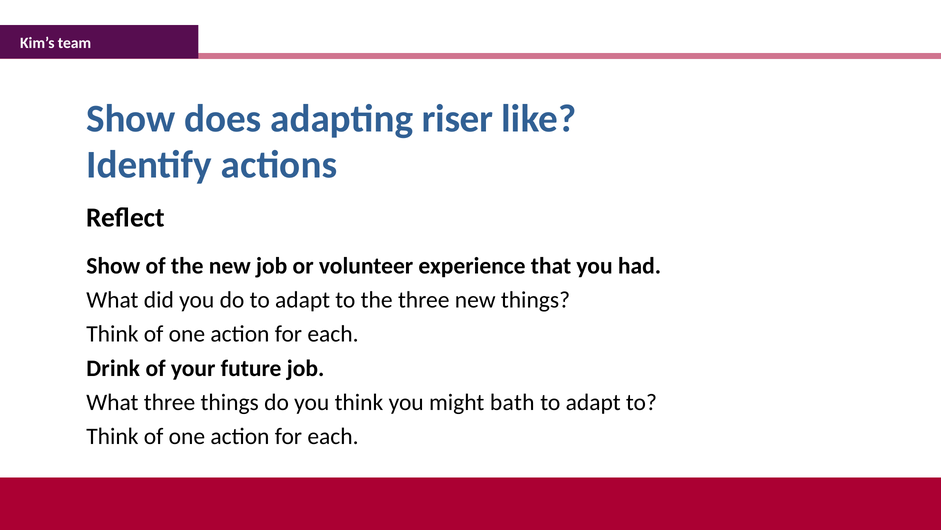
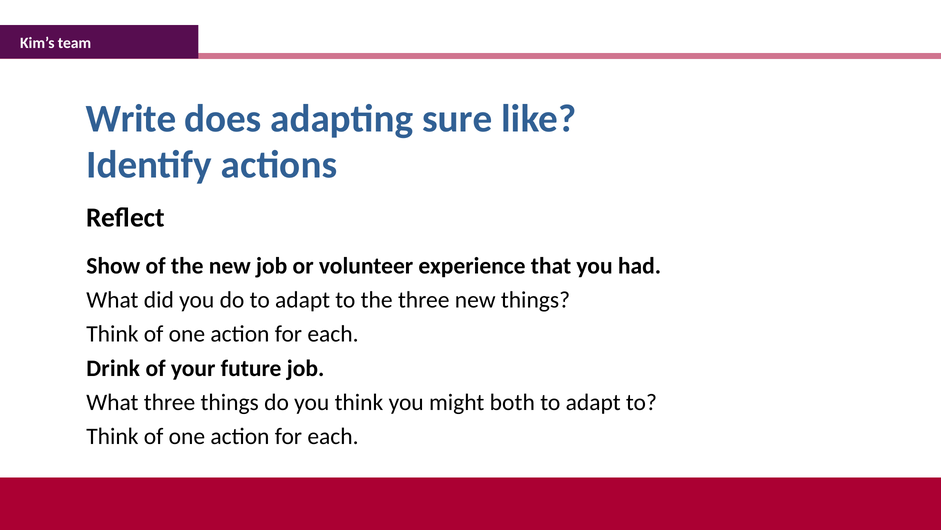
Show at (131, 119): Show -> Write
riser: riser -> sure
bath: bath -> both
